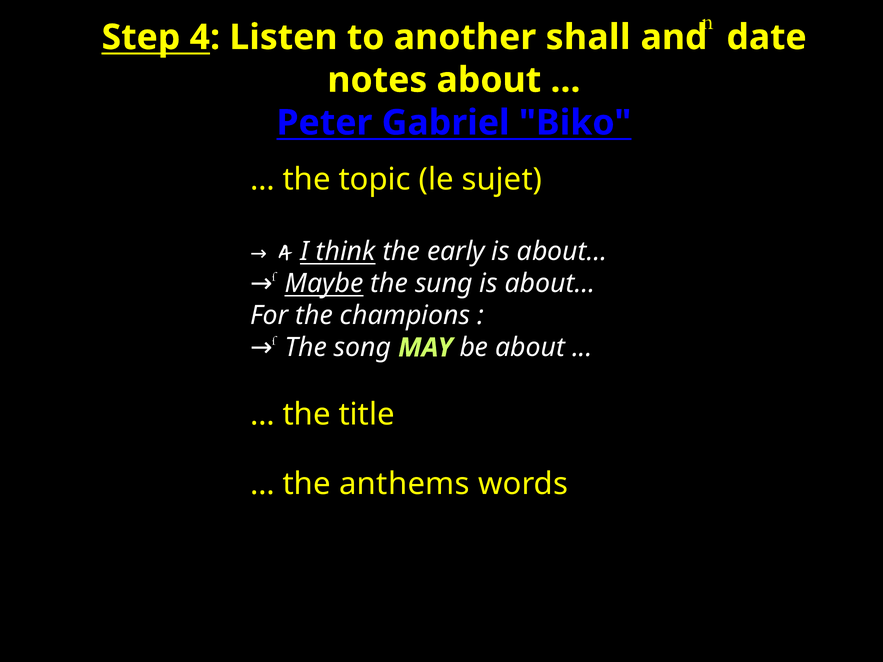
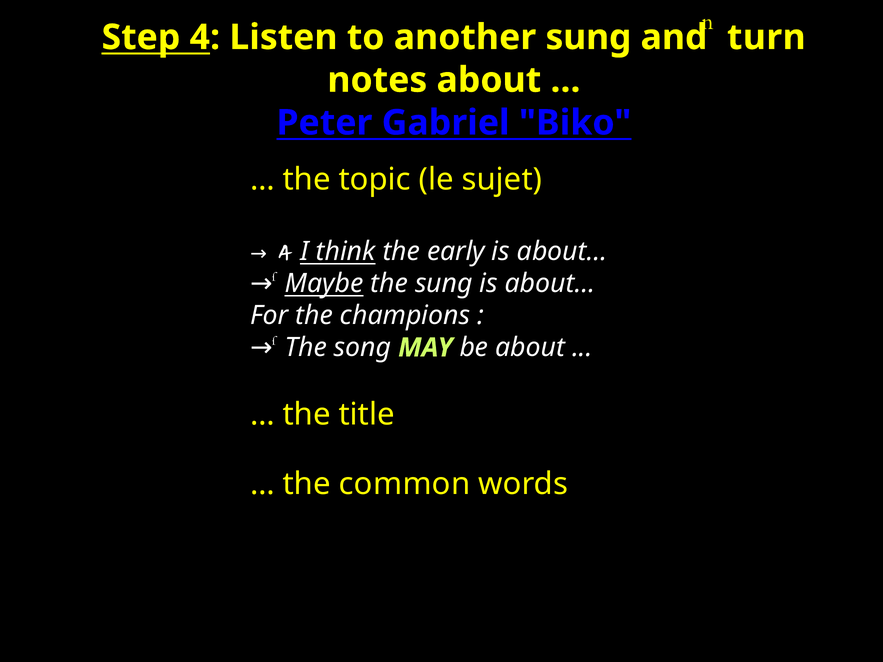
another shall: shall -> sung
date: date -> turn
anthems: anthems -> common
